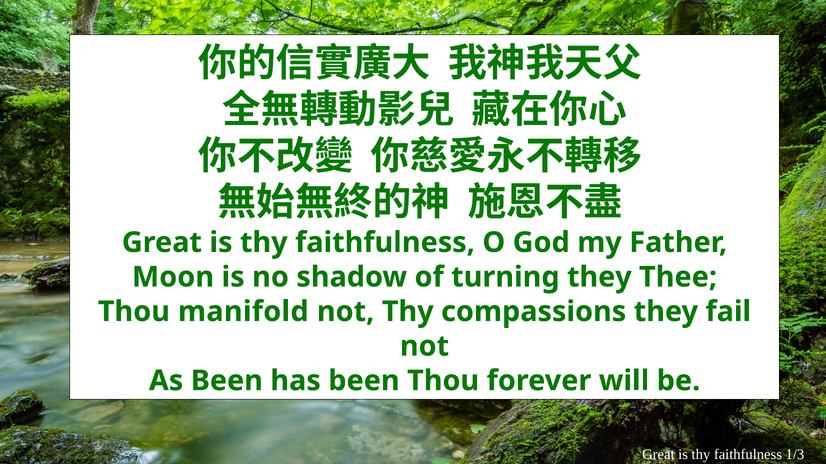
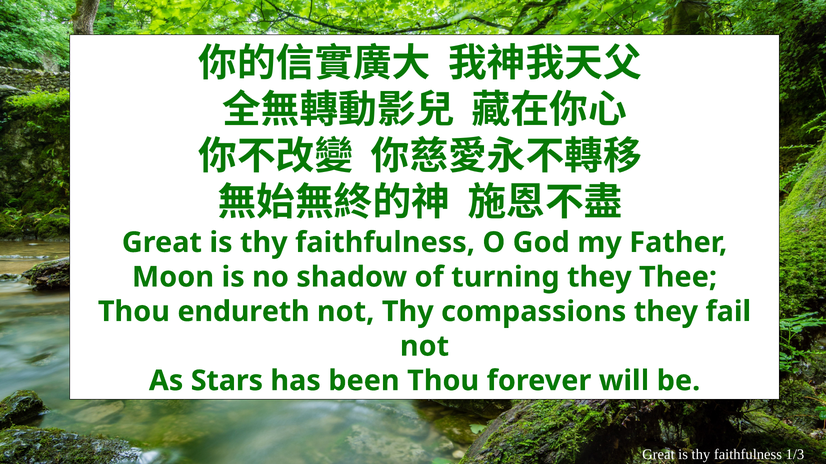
manifold: manifold -> endureth
As Been: Been -> Stars
